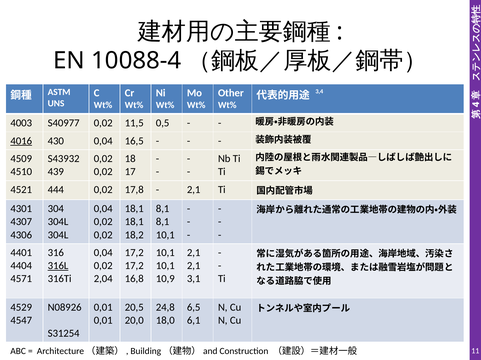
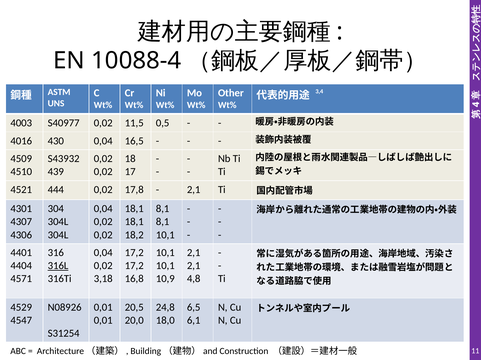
4016 underline: present -> none
2,04: 2,04 -> 3,18
3,1: 3,1 -> 4,8
